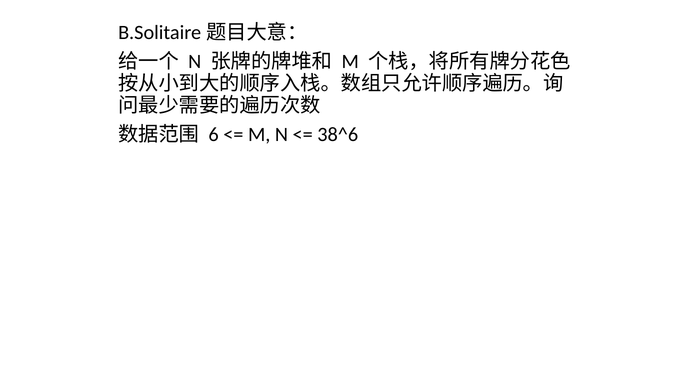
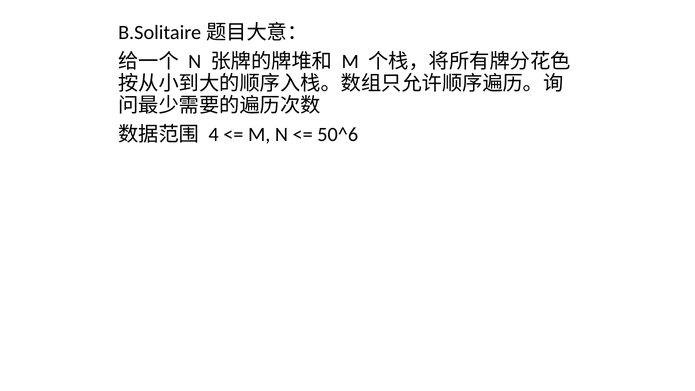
6: 6 -> 4
38^6: 38^6 -> 50^6
